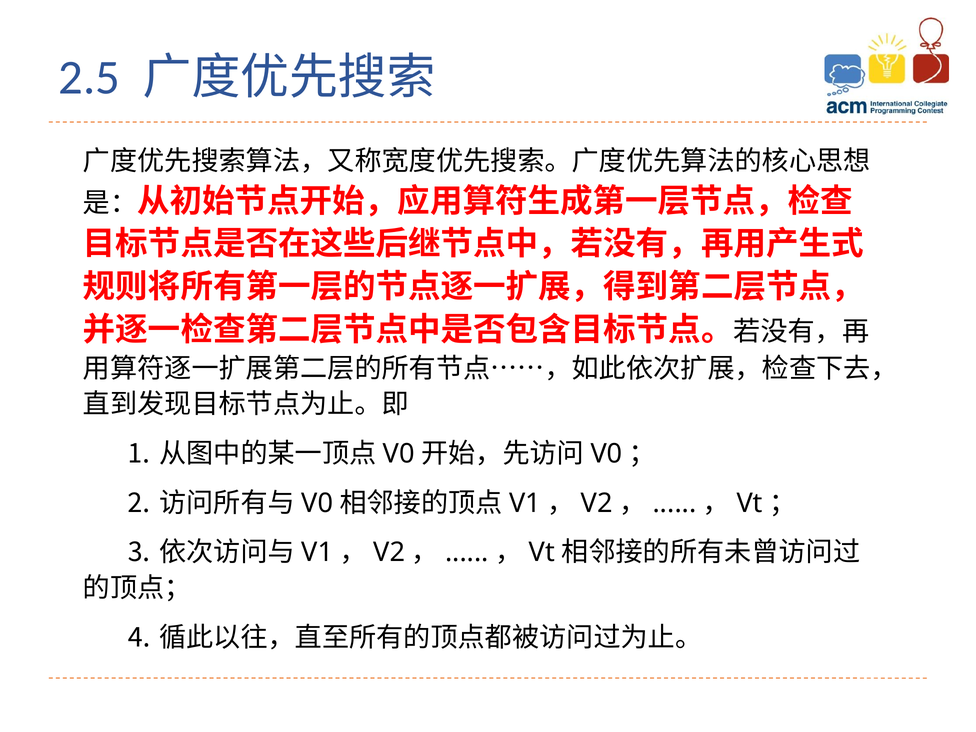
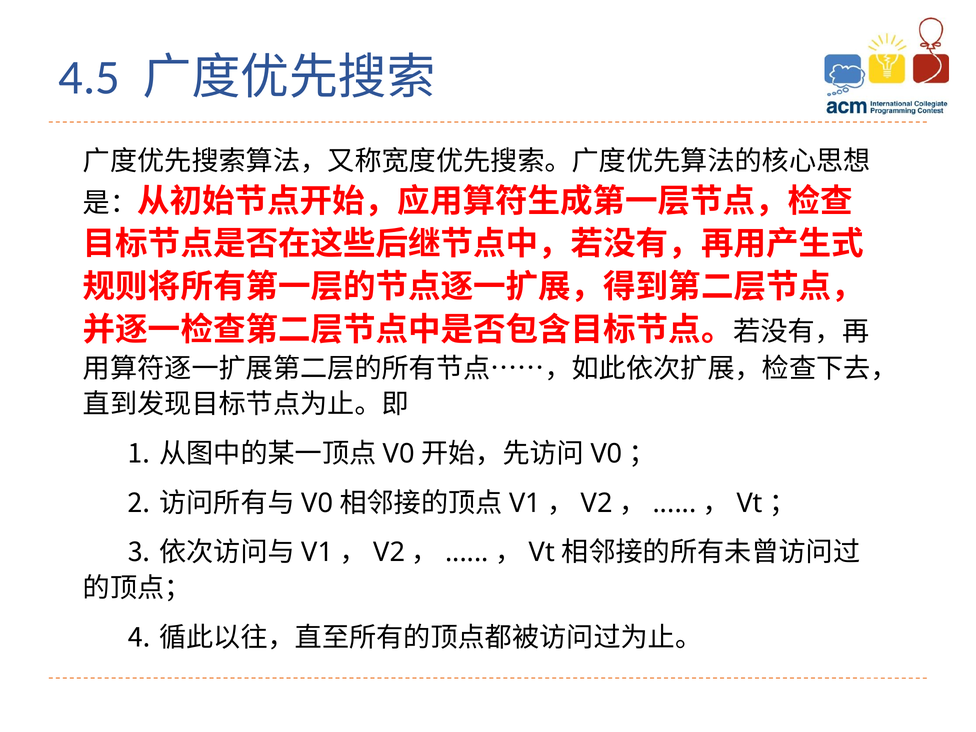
2.5: 2.5 -> 4.5
